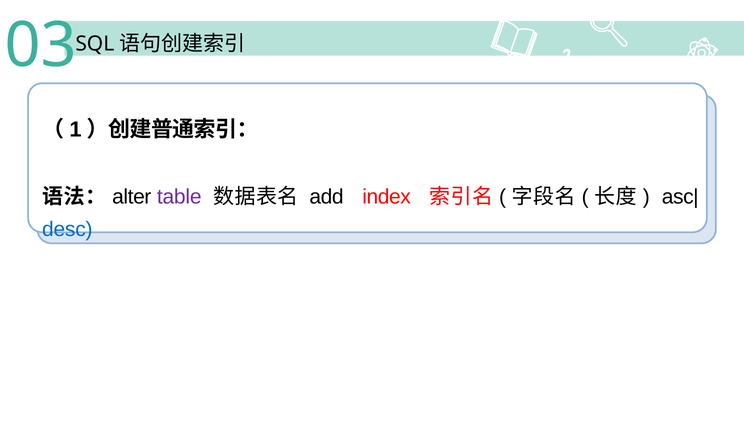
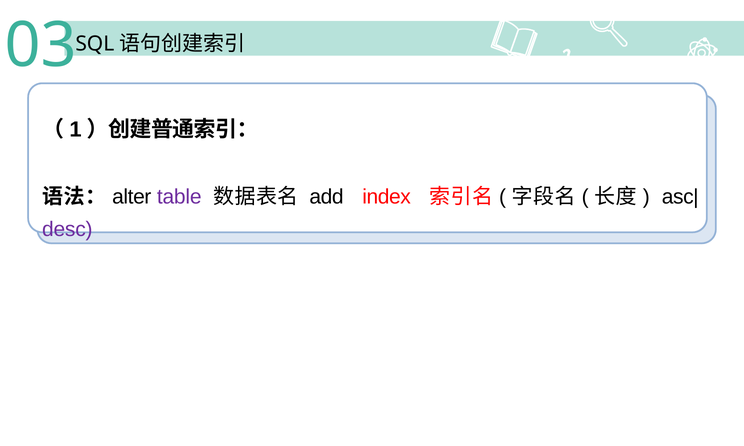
desc colour: blue -> purple
